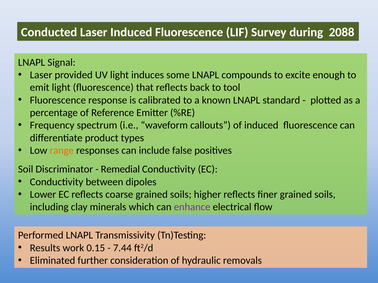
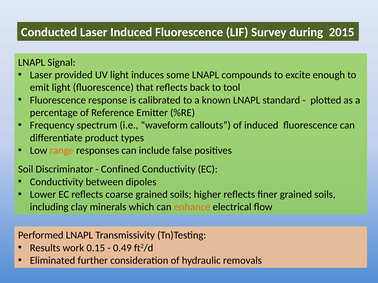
2088: 2088 -> 2015
Remedial: Remedial -> Confined
enhance colour: purple -> orange
7.44: 7.44 -> 0.49
